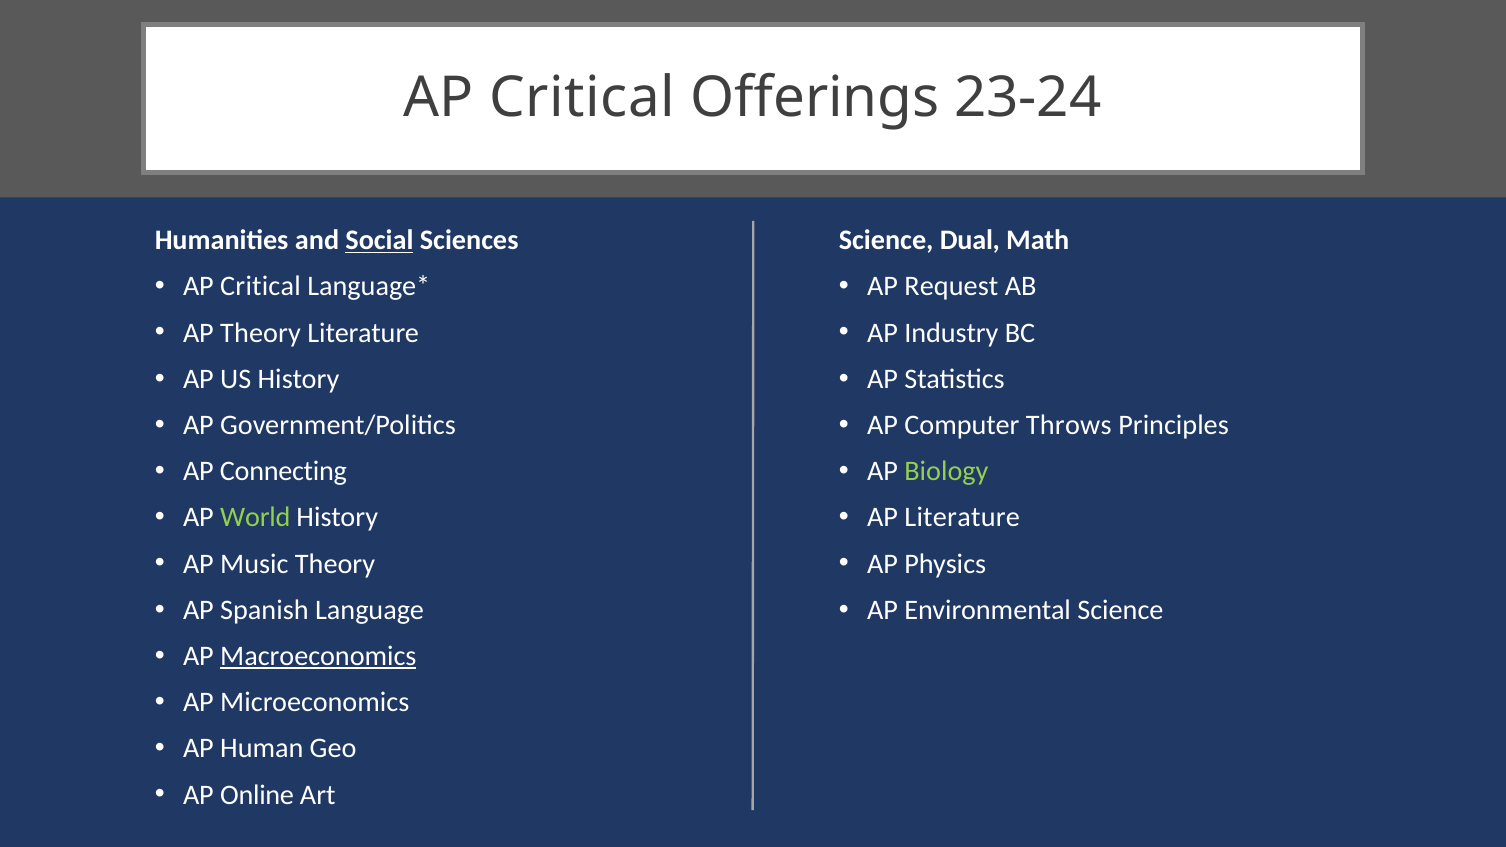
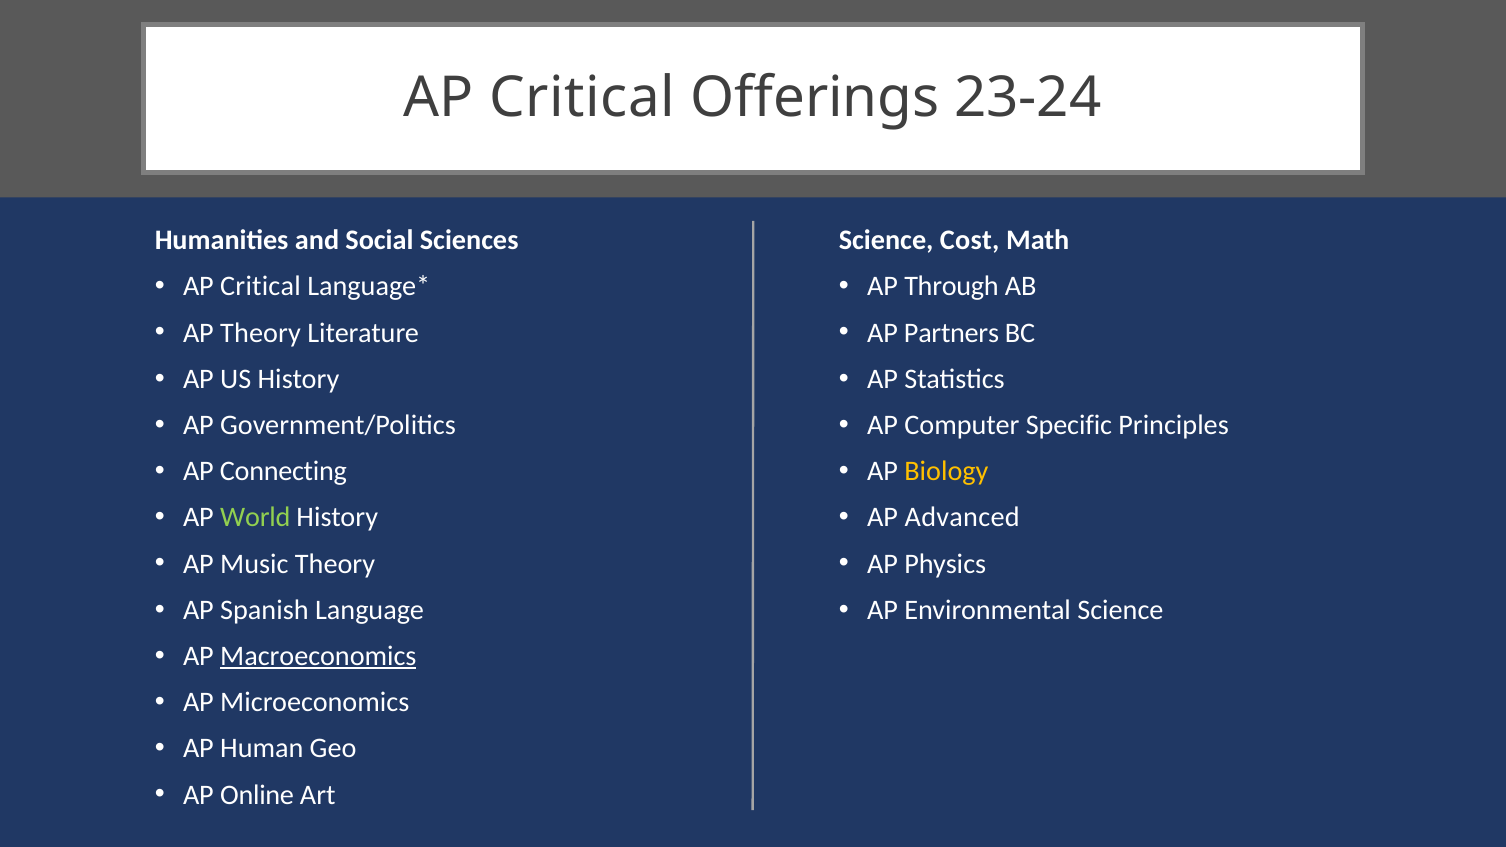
Social underline: present -> none
Dual: Dual -> Cost
Request: Request -> Through
Industry: Industry -> Partners
Throws: Throws -> Specific
Biology colour: light green -> yellow
AP Literature: Literature -> Advanced
